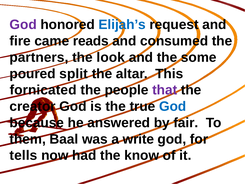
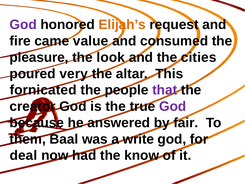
Elijah’s colour: blue -> orange
reads: reads -> value
partners: partners -> pleasure
some: some -> cities
split: split -> very
God at (173, 106) colour: blue -> purple
tells: tells -> deal
